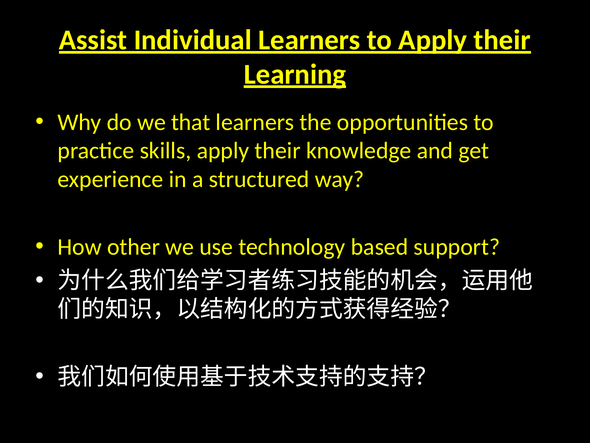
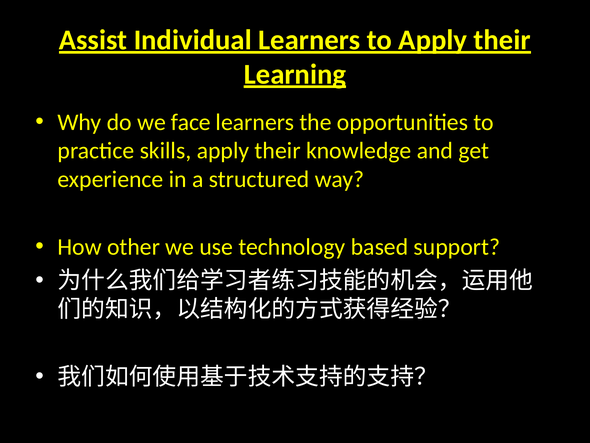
that: that -> face
